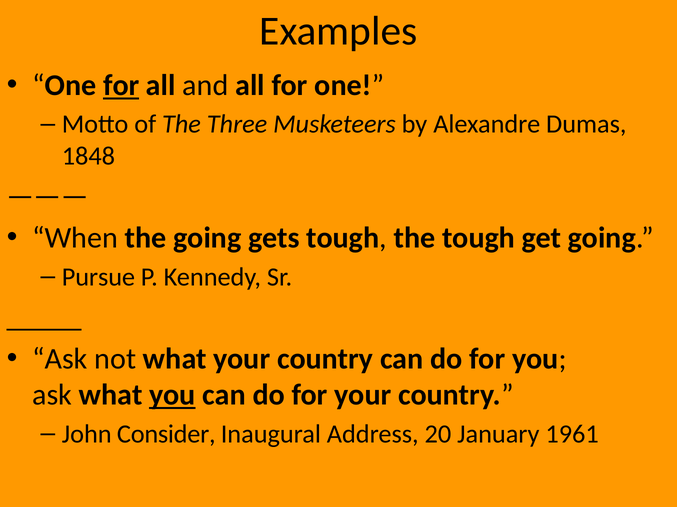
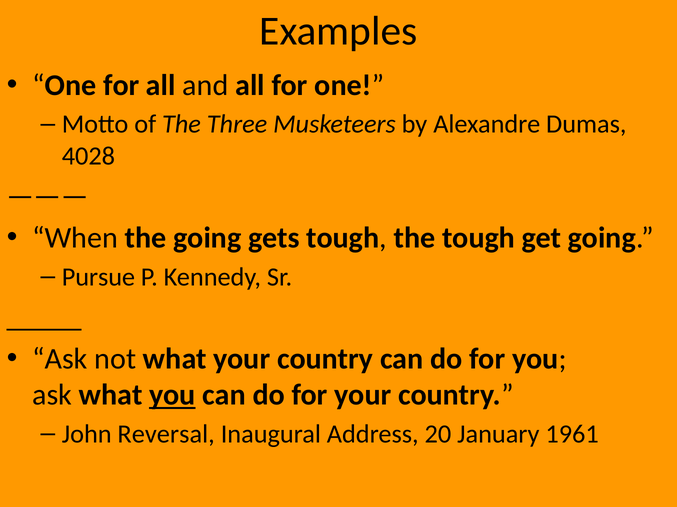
for at (121, 86) underline: present -> none
1848: 1848 -> 4028
Consider: Consider -> Reversal
